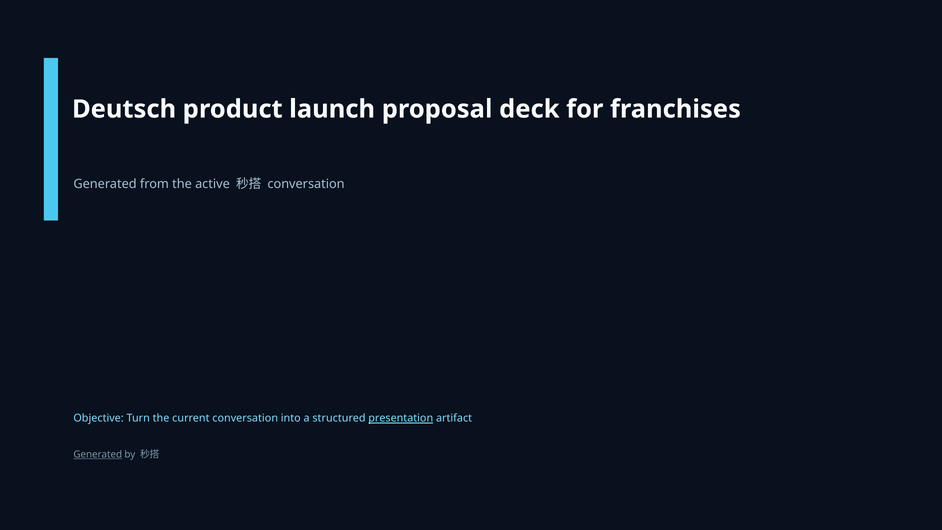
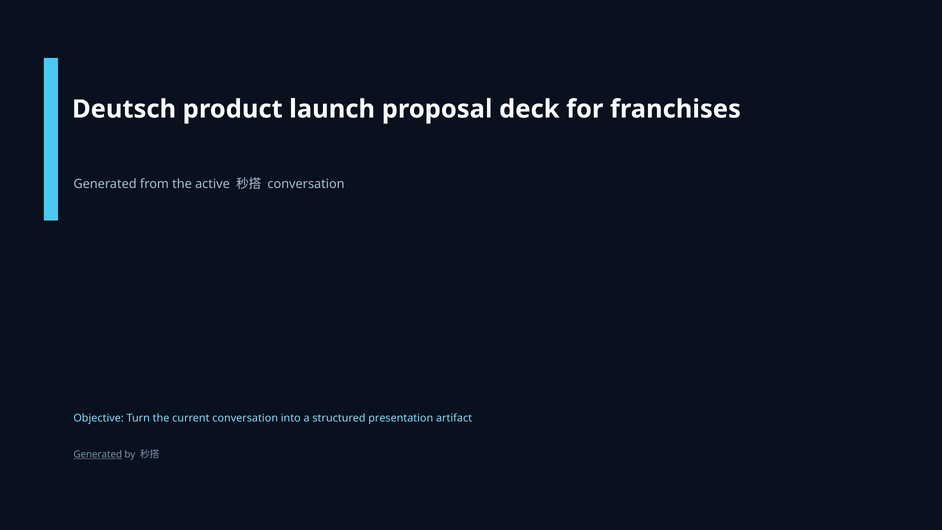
presentation underline: present -> none
